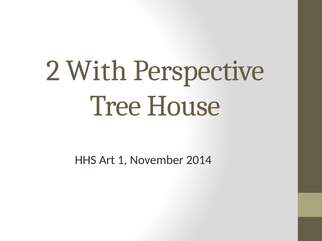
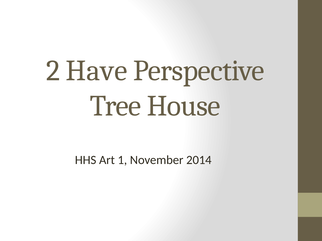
With: With -> Have
